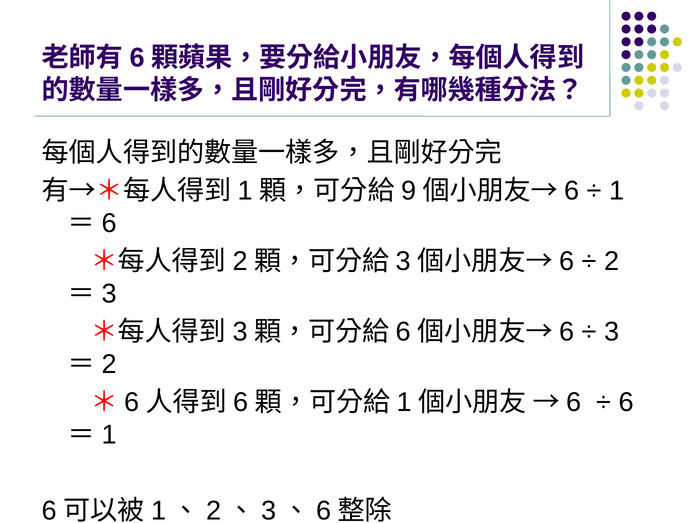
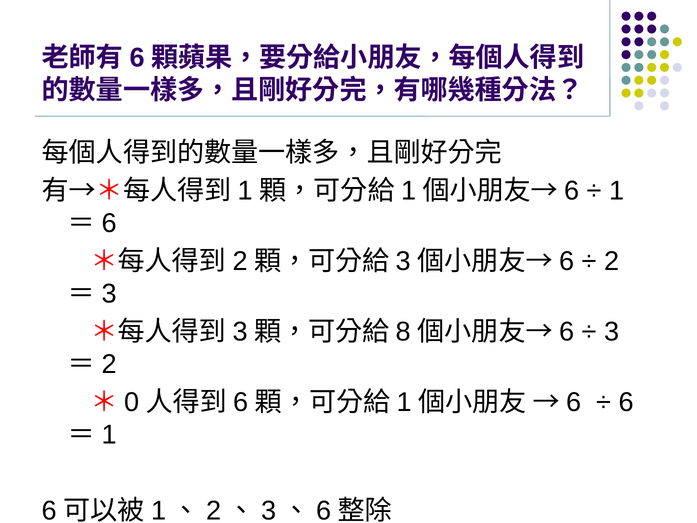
9 at (409, 191): 9 -> 1
6 at (403, 332): 6 -> 8
6 at (132, 402): 6 -> 0
